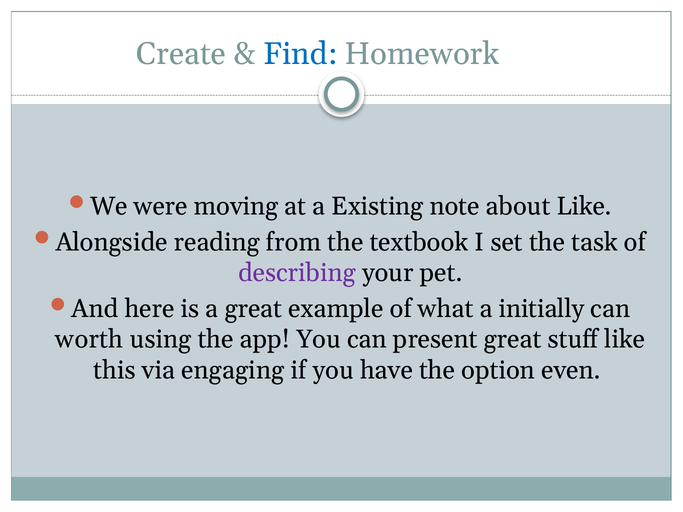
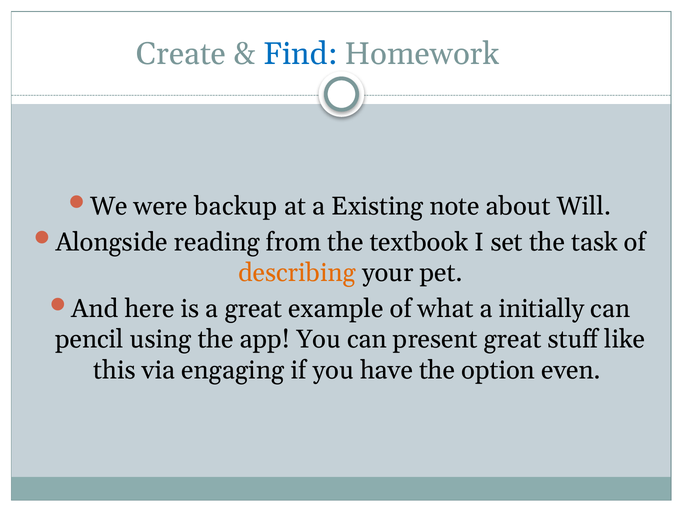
moving: moving -> backup
about Like: Like -> Will
describing colour: purple -> orange
worth: worth -> pencil
